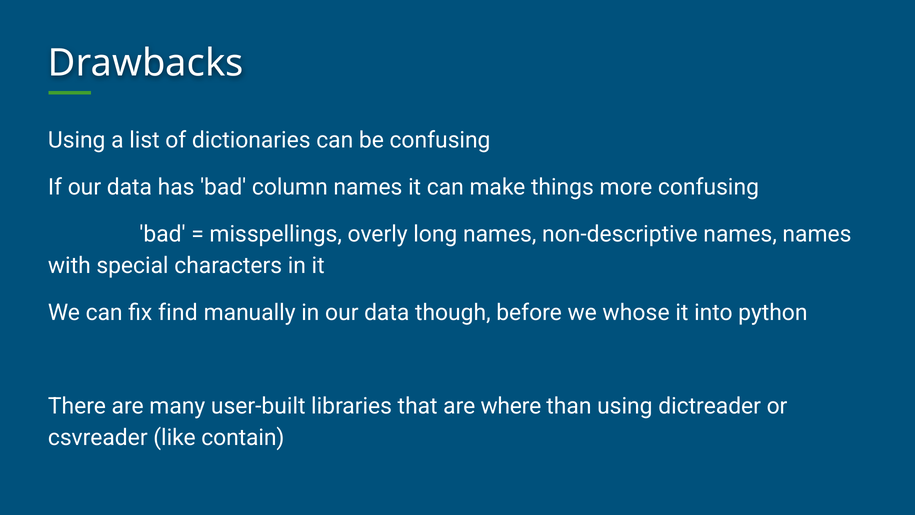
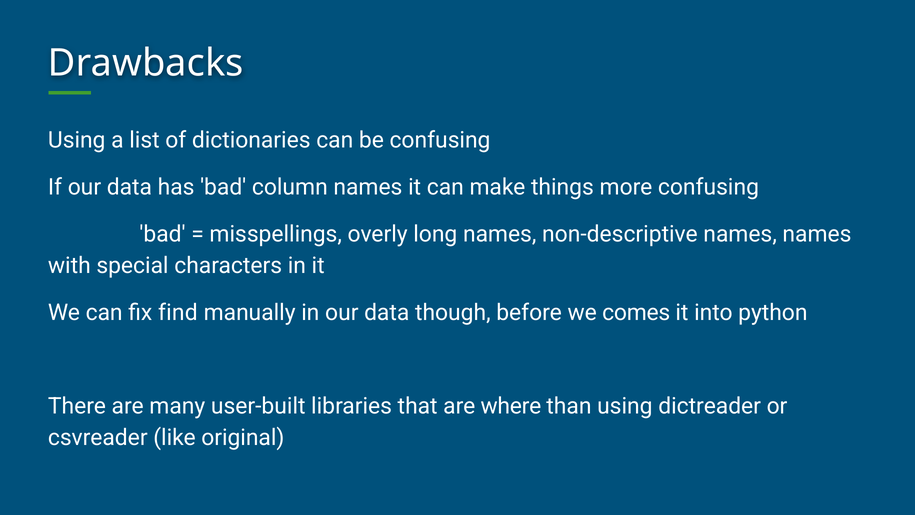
whose: whose -> comes
contain: contain -> original
